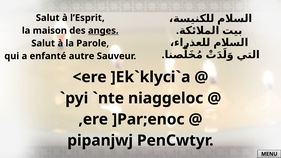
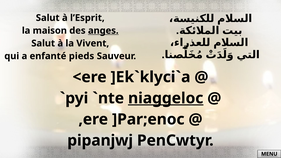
Parole: Parole -> Vivent
autre: autre -> pieds
niaggeloc underline: none -> present
